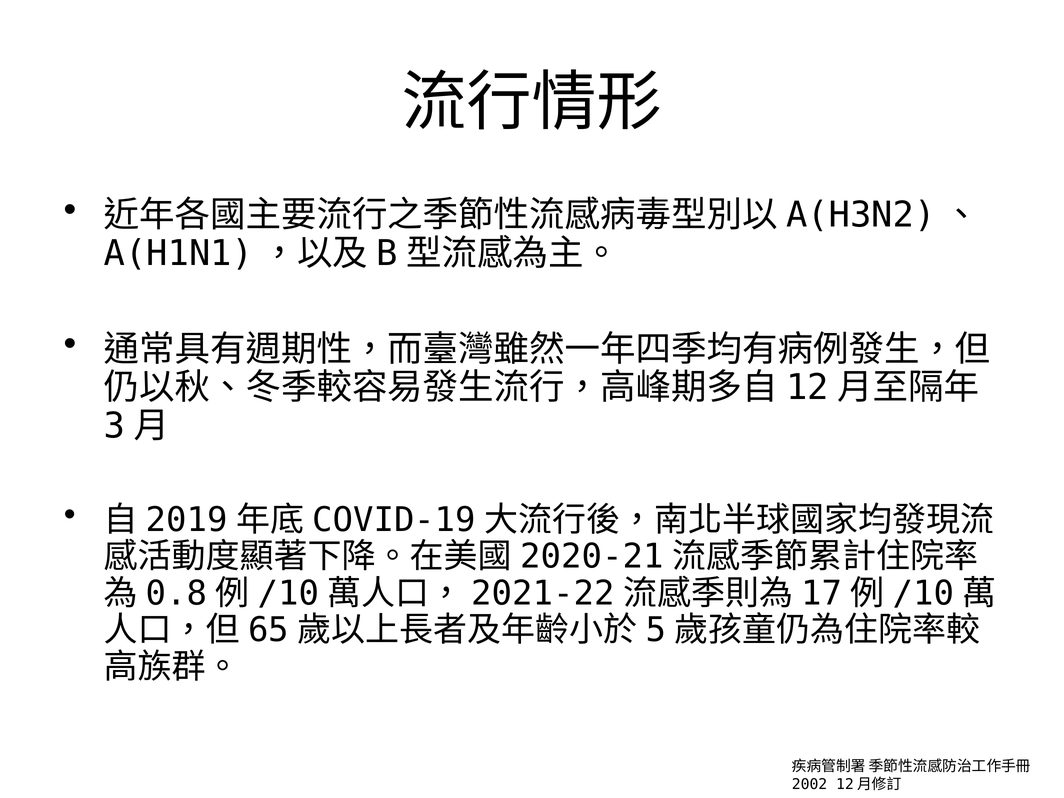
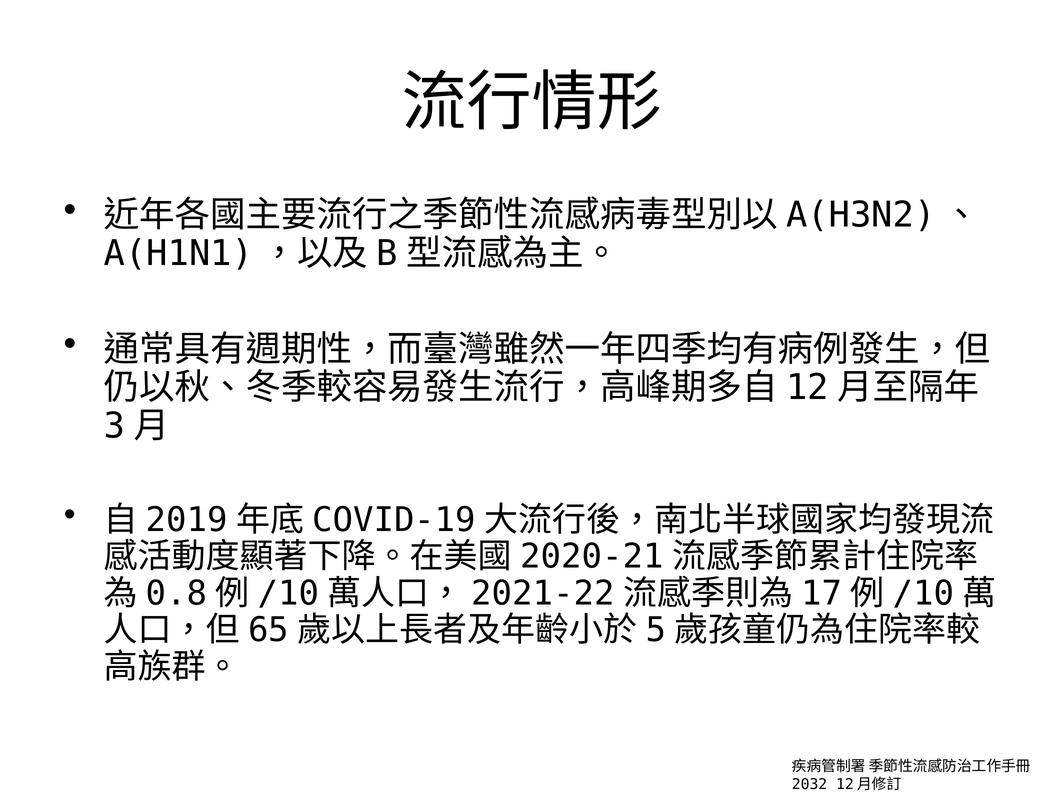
2002: 2002 -> 2032
